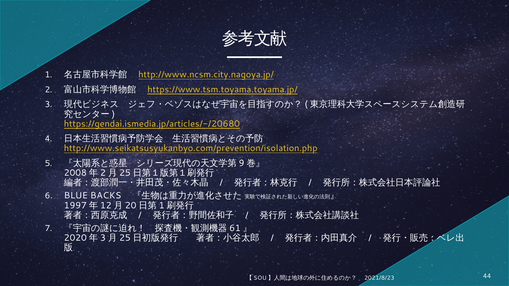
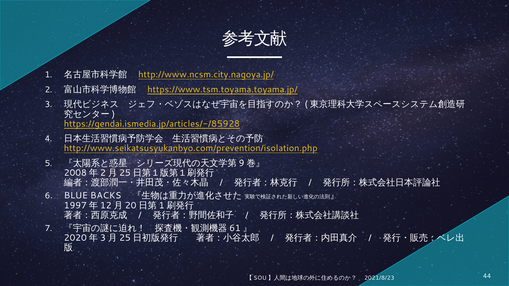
https://gendai.ismedia.jp/articles/-/20680: https://gendai.ismedia.jp/articles/-/20680 -> https://gendai.ismedia.jp/articles/-/85928
